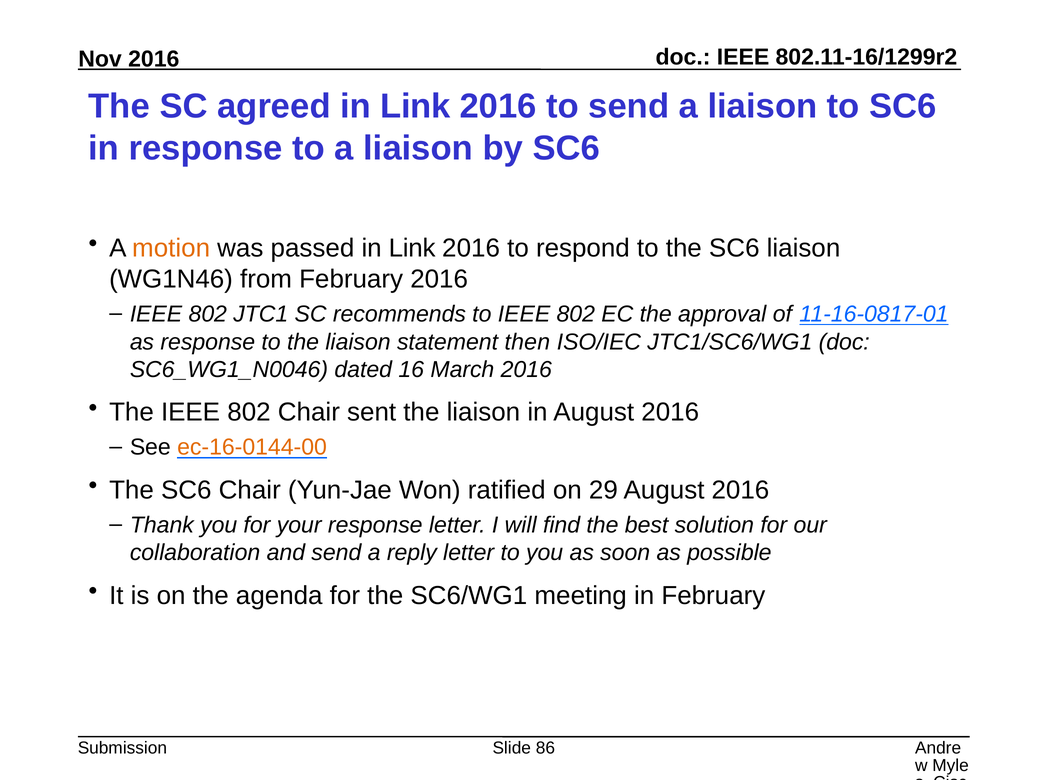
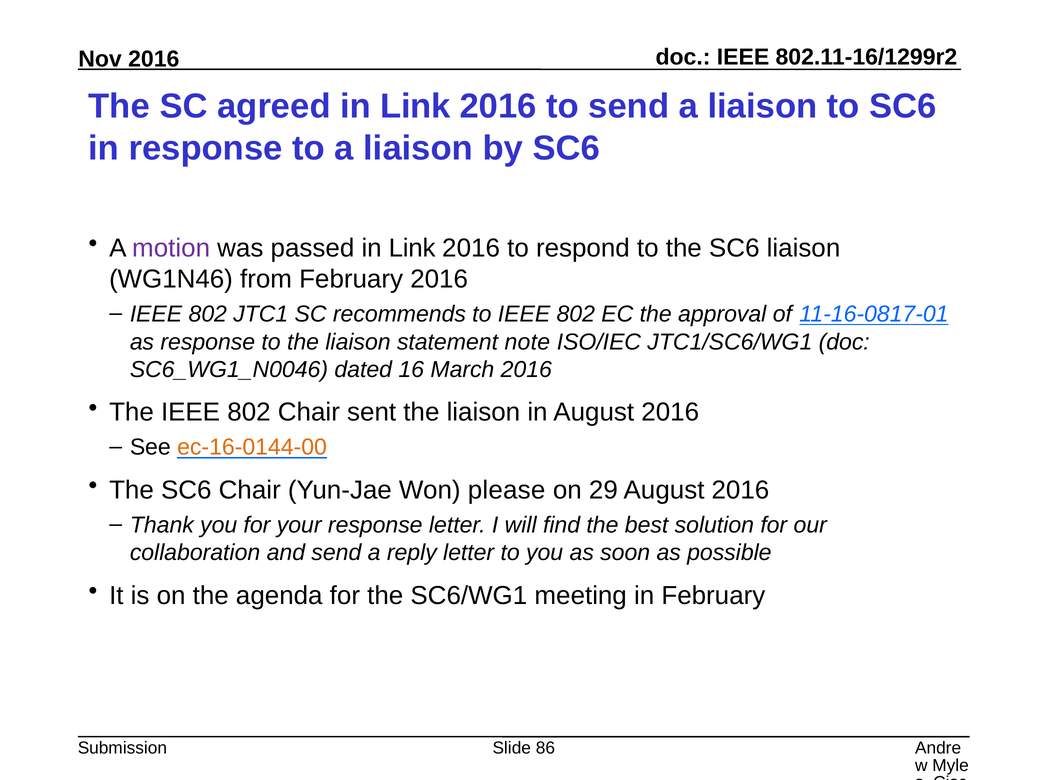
motion colour: orange -> purple
then: then -> note
ratified: ratified -> please
